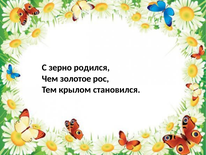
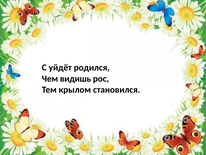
зерно: зерно -> уйдёт
золотое: золотое -> видишь
